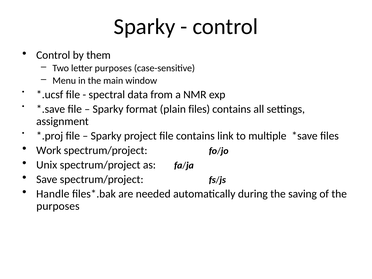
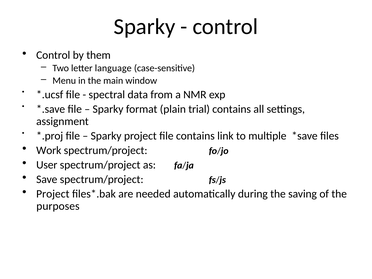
letter purposes: purposes -> language
plain files: files -> trial
Unix: Unix -> User
Handle at (53, 194): Handle -> Project
